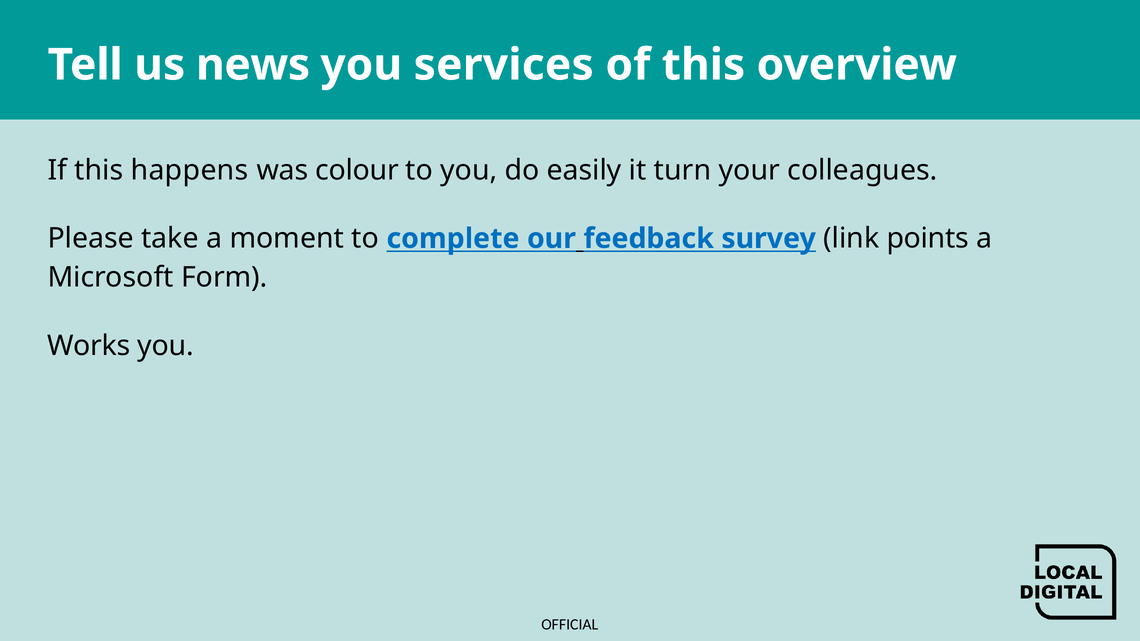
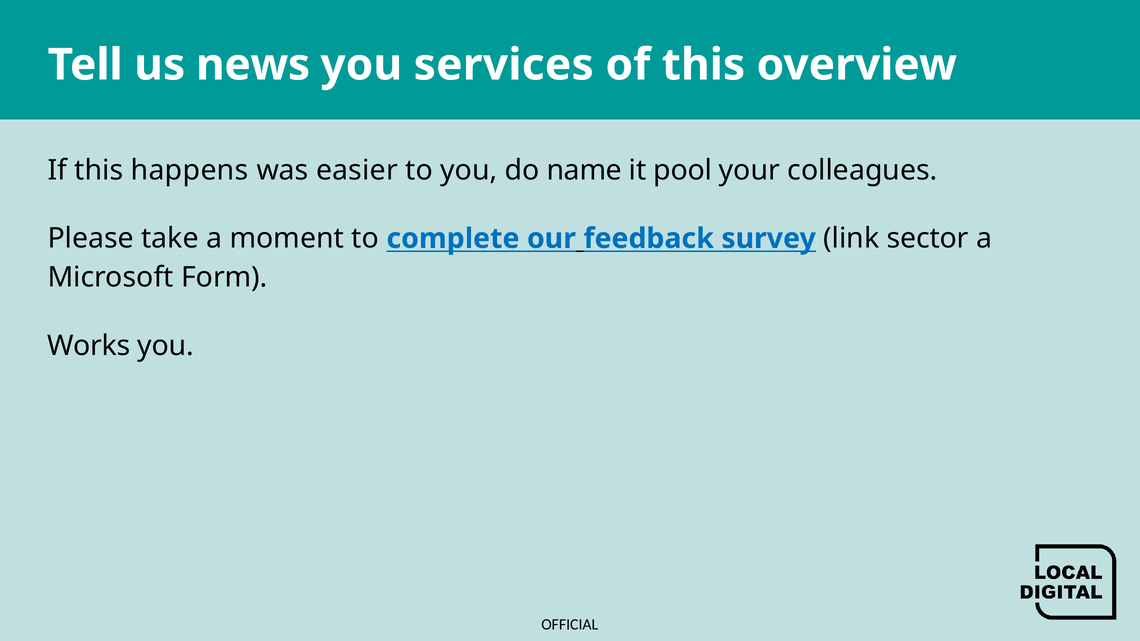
colour: colour -> easier
easily: easily -> name
turn: turn -> pool
points: points -> sector
